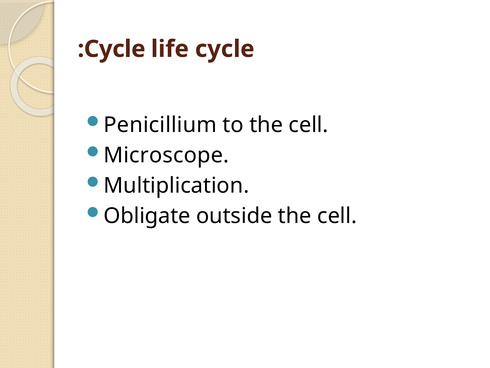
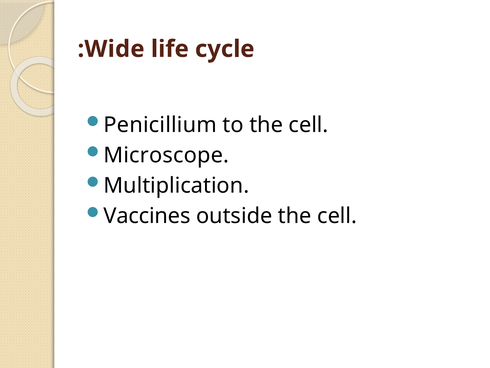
Cycle at (115, 49): Cycle -> Wide
Obligate: Obligate -> Vaccines
